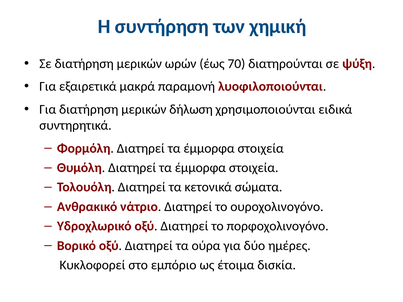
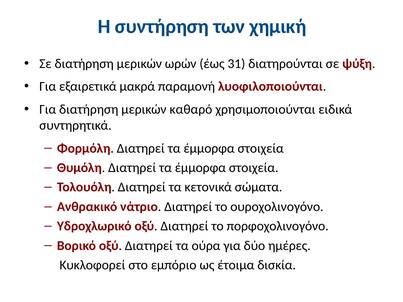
70: 70 -> 31
δήλωση: δήλωση -> καθαρό
